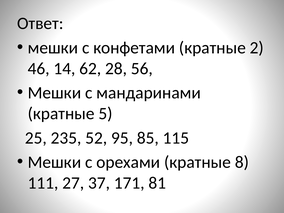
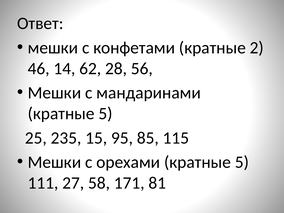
52: 52 -> 15
орехами кратные 8: 8 -> 5
37: 37 -> 58
